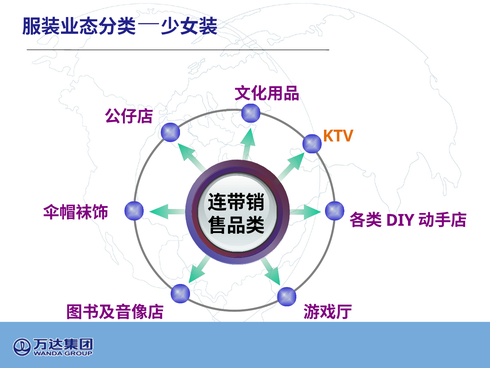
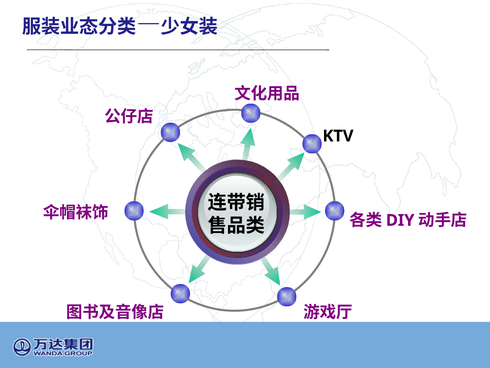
KTV colour: orange -> black
